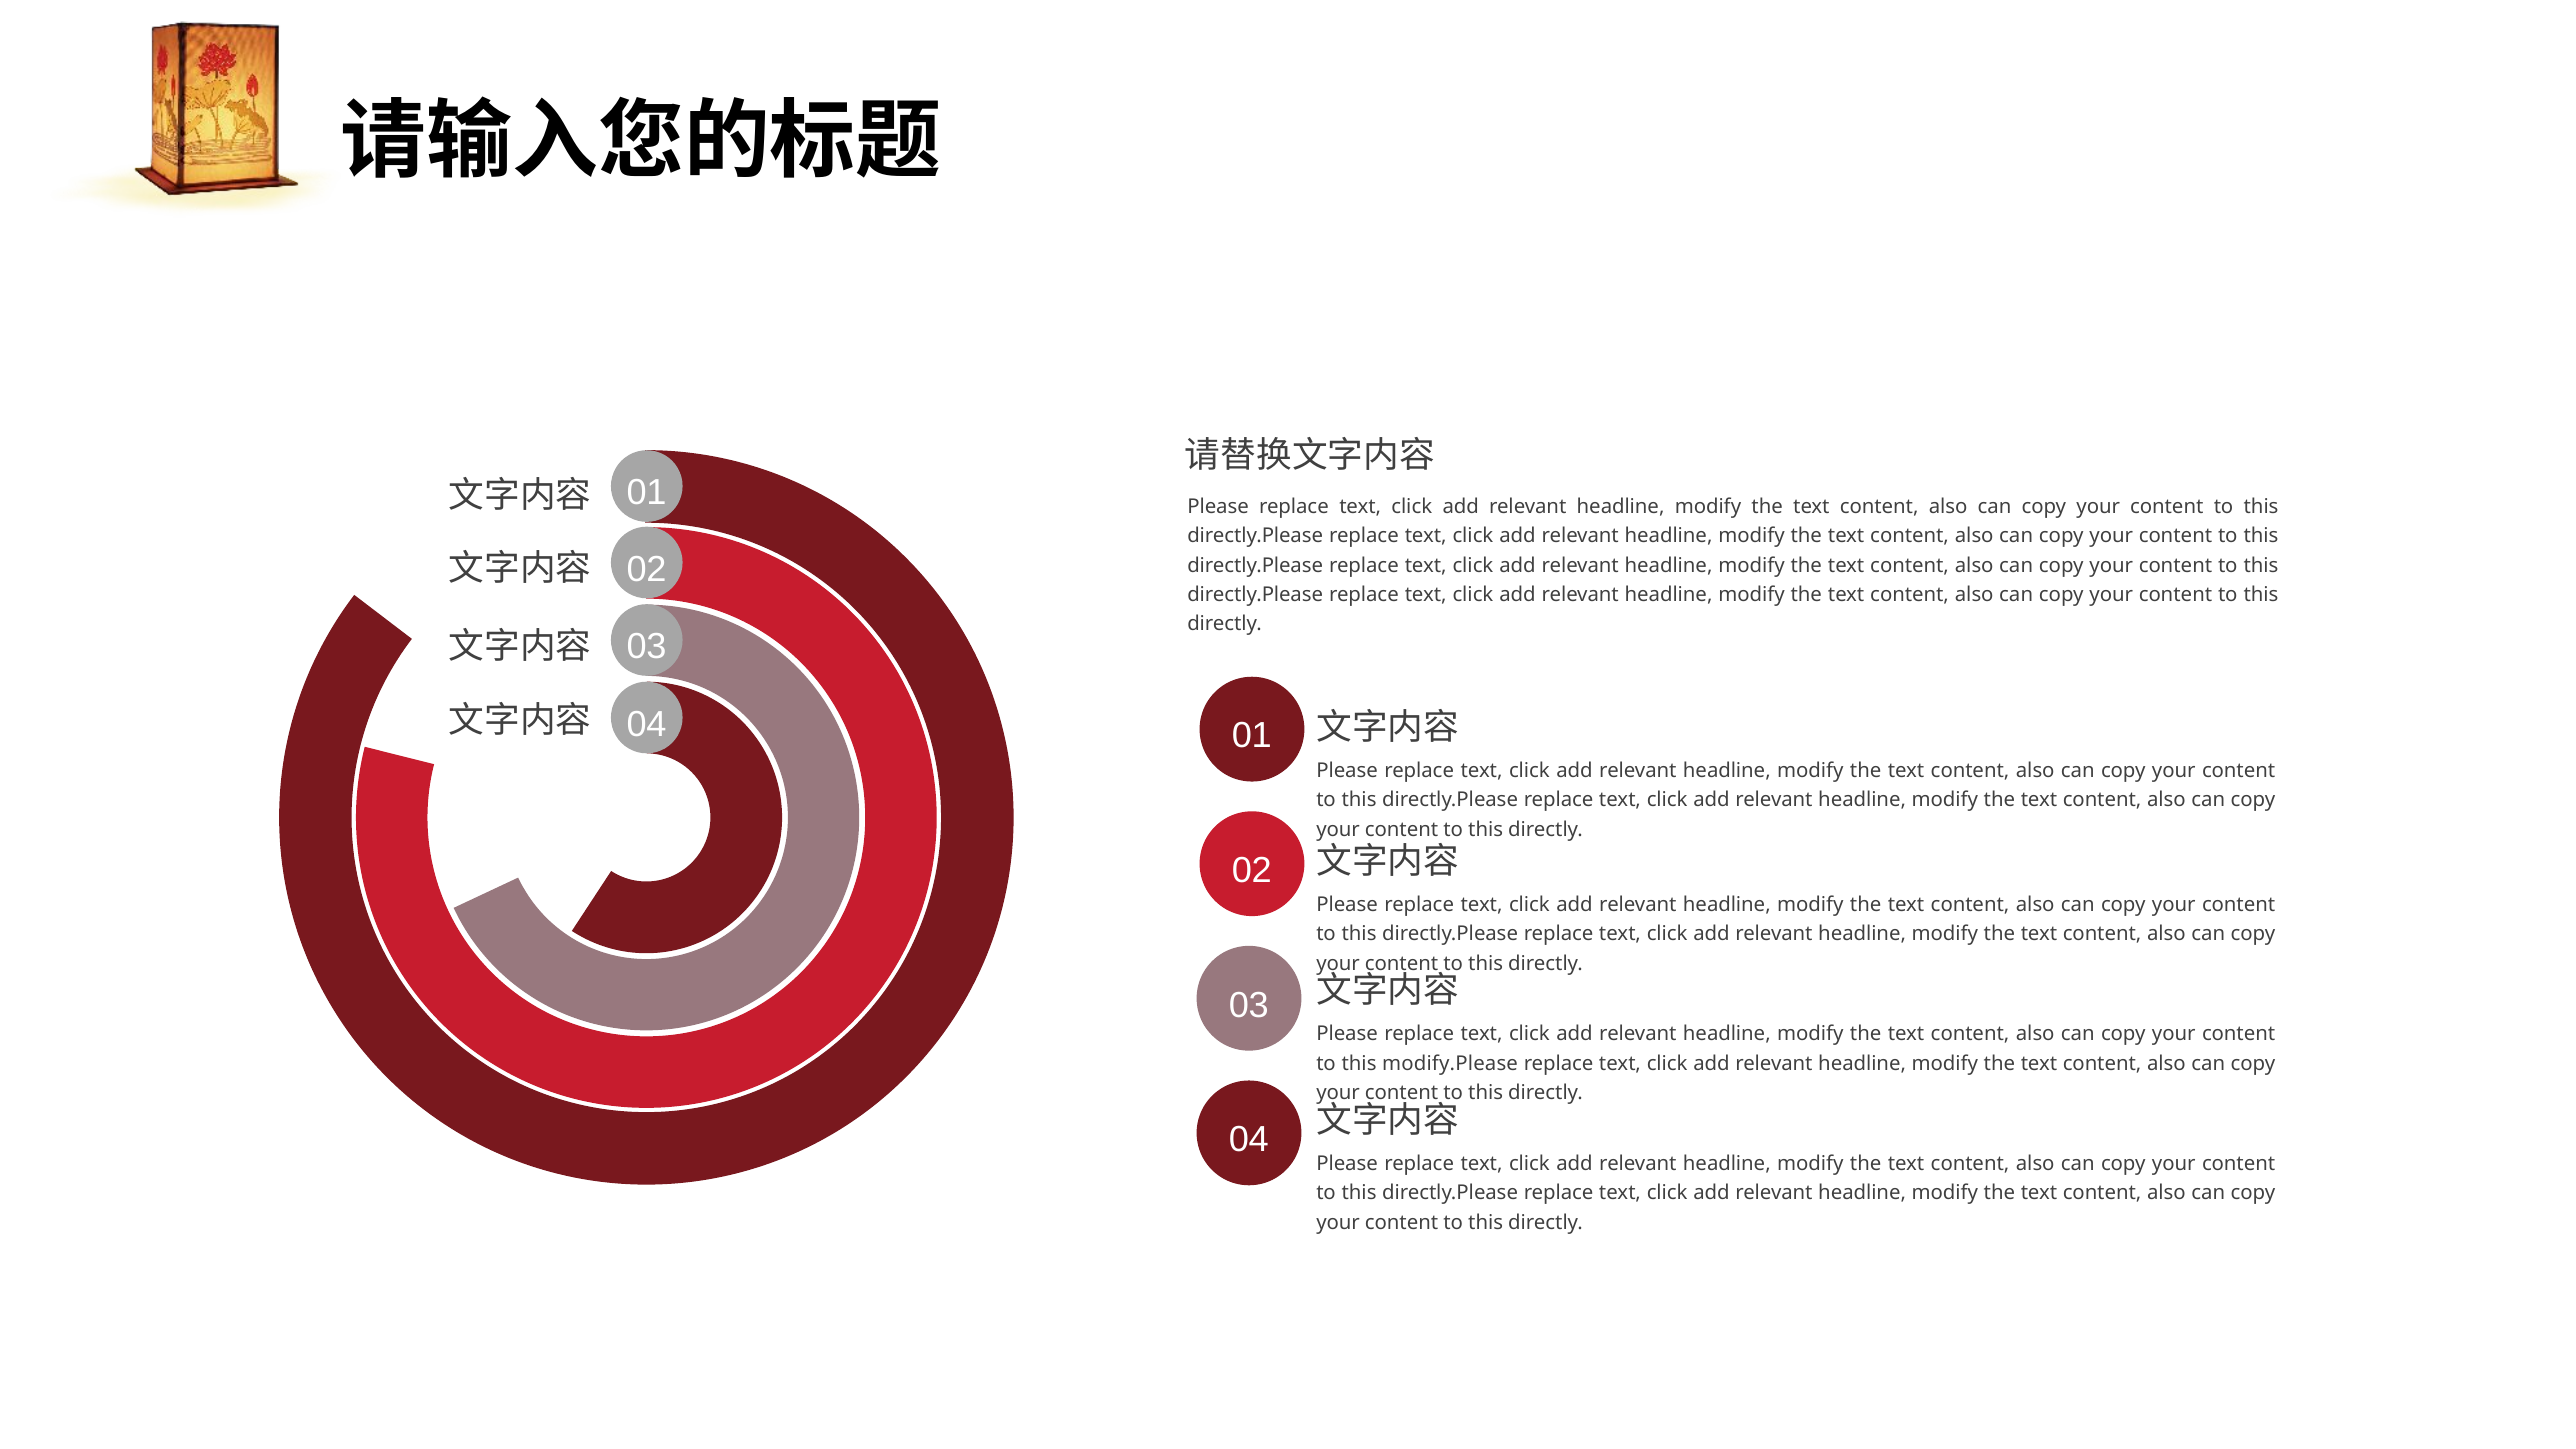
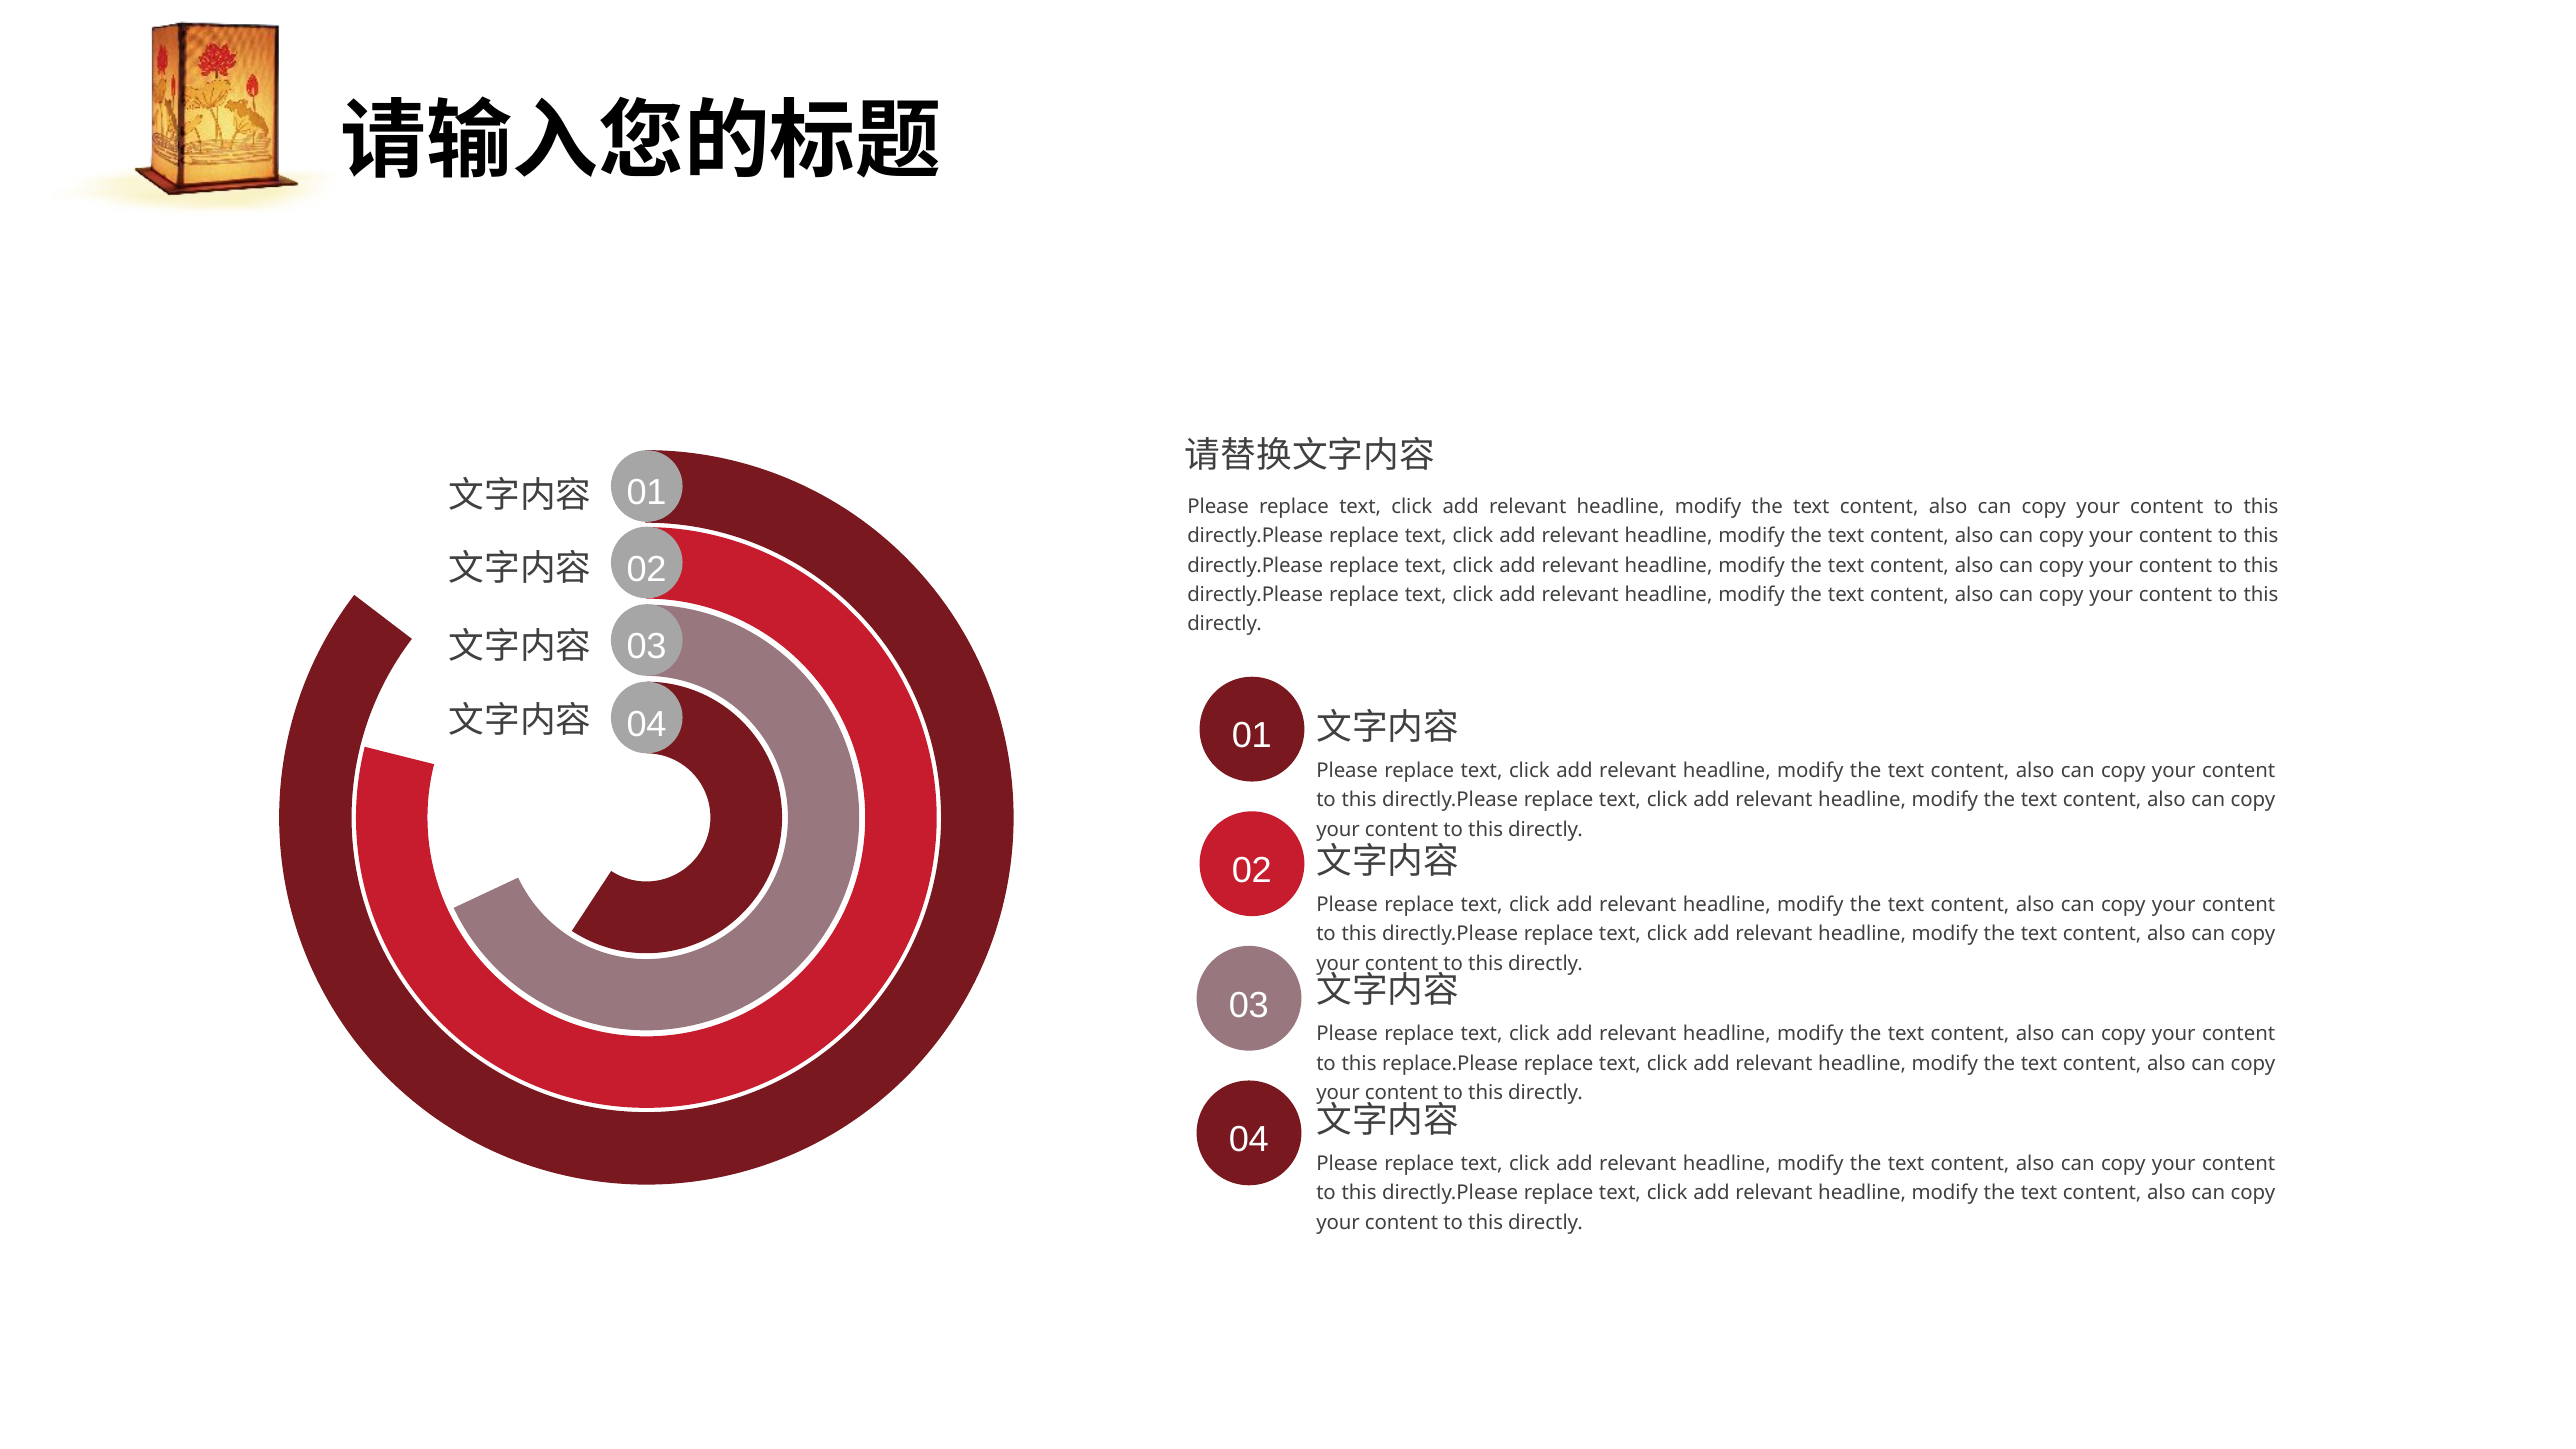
modify.Please: modify.Please -> replace.Please
